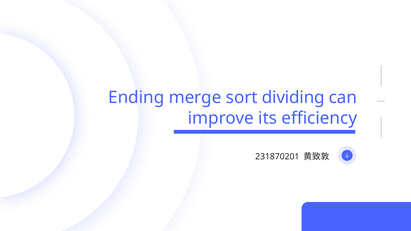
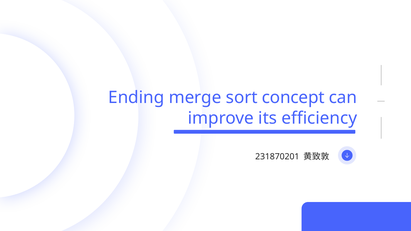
dividing: dividing -> concept
